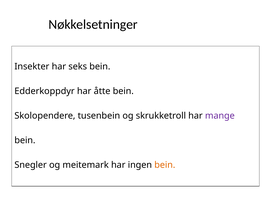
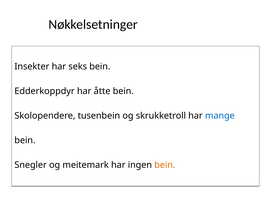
mange colour: purple -> blue
